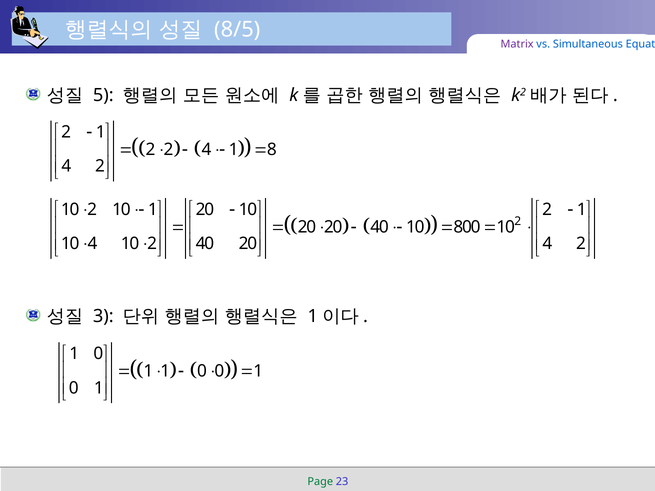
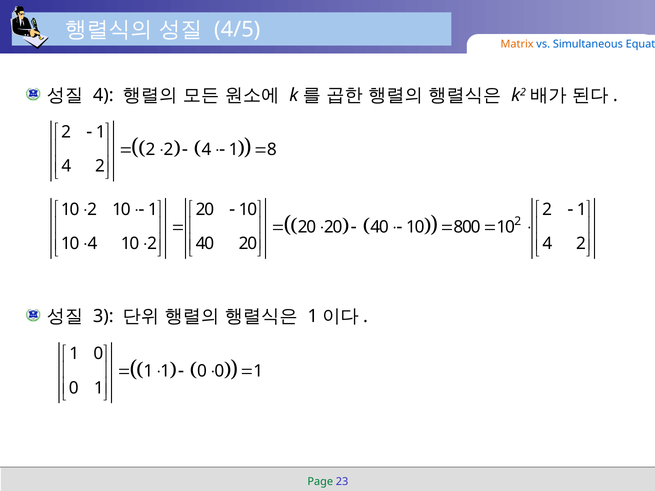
8/5: 8/5 -> 4/5
Matrix colour: purple -> orange
5 at (103, 95): 5 -> 4
